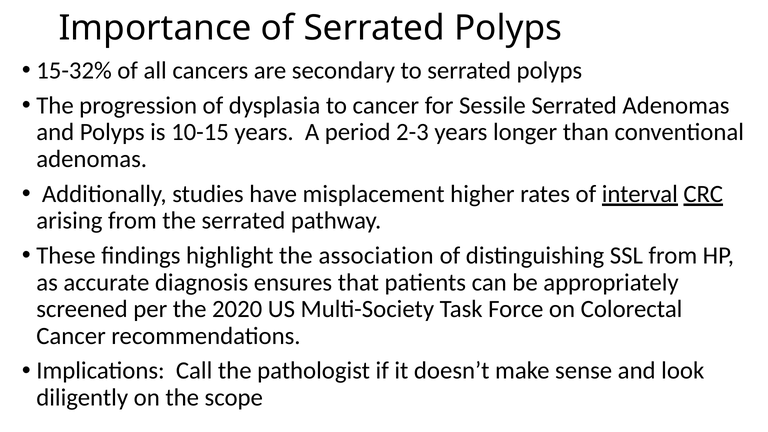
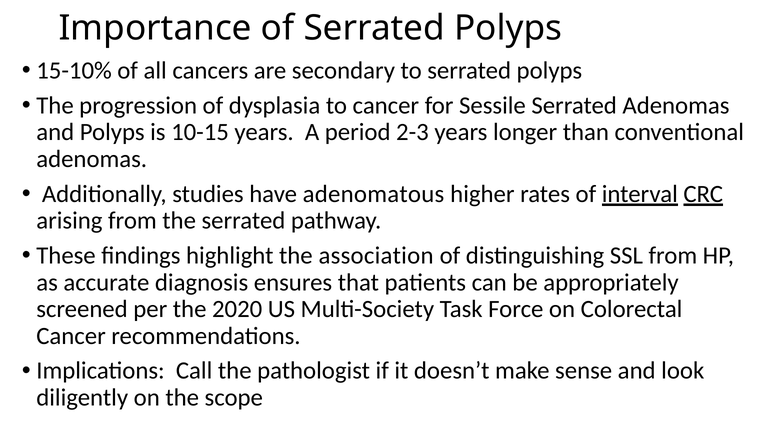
15-32%: 15-32% -> 15-10%
misplacement: misplacement -> adenomatous
